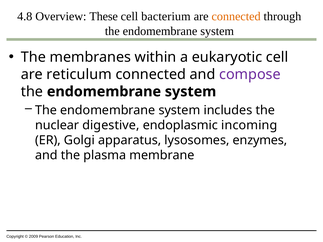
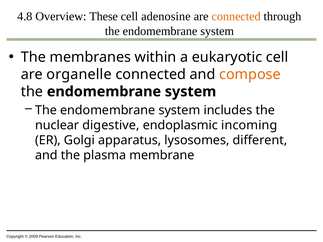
bacterium: bacterium -> adenosine
reticulum: reticulum -> organelle
compose colour: purple -> orange
enzymes: enzymes -> different
